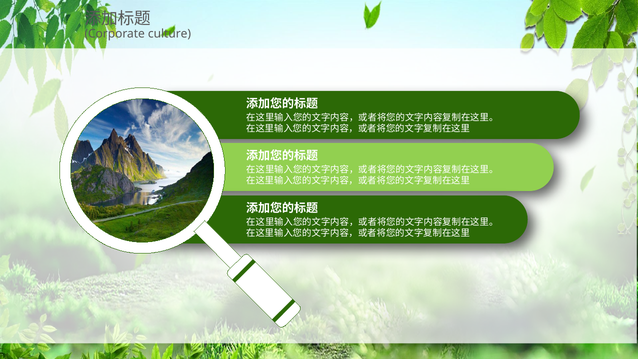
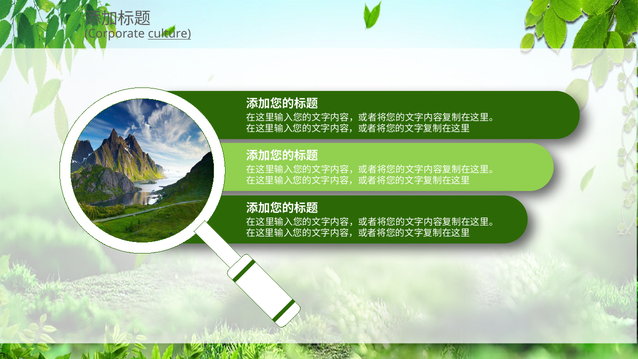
culture underline: none -> present
